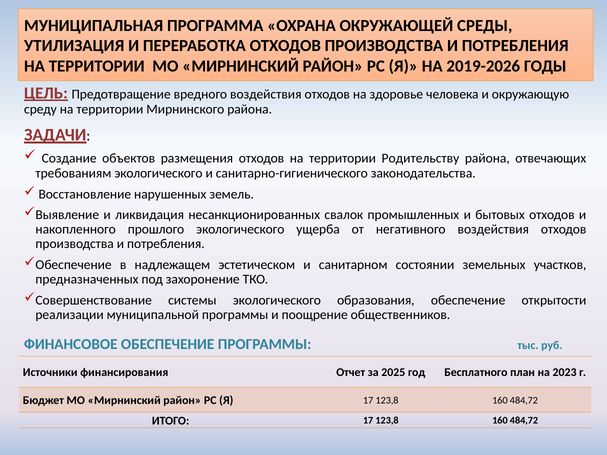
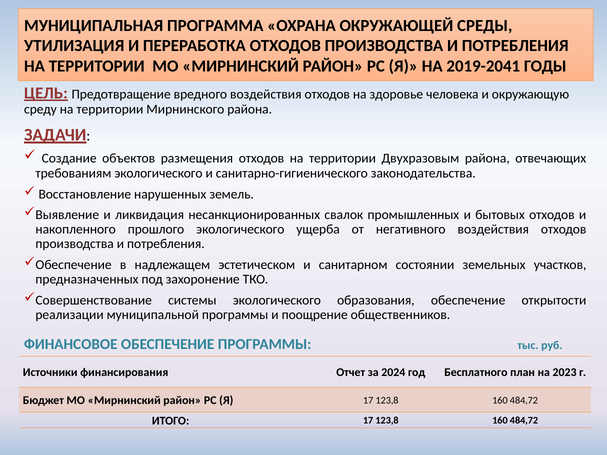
2019-2026: 2019-2026 -> 2019-2041
Родительству: Родительству -> Двухразовым
2025: 2025 -> 2024
